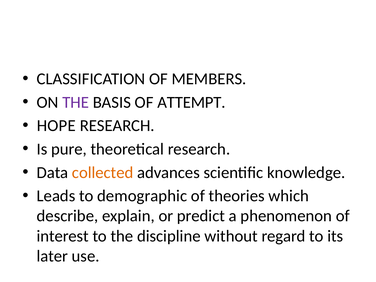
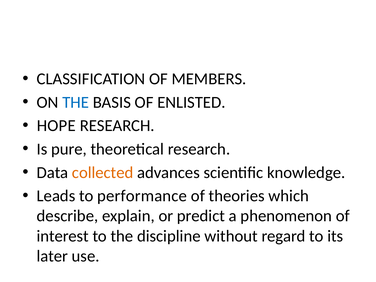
THE at (76, 102) colour: purple -> blue
ATTEMPT: ATTEMPT -> ENLISTED
demographic: demographic -> performance
